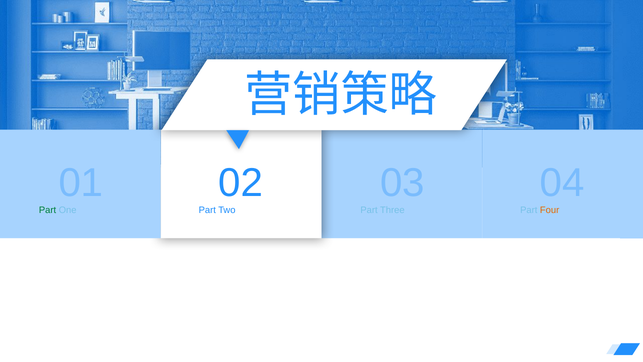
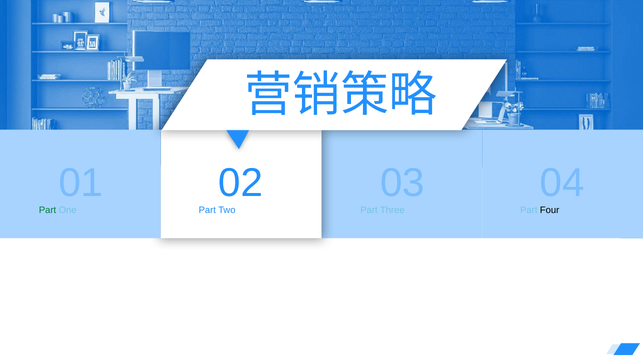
Four colour: orange -> black
